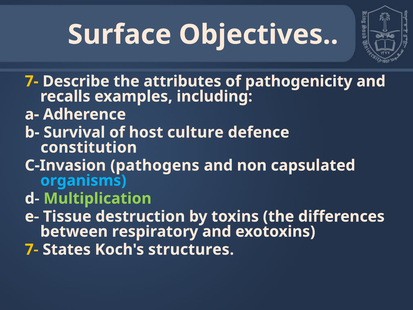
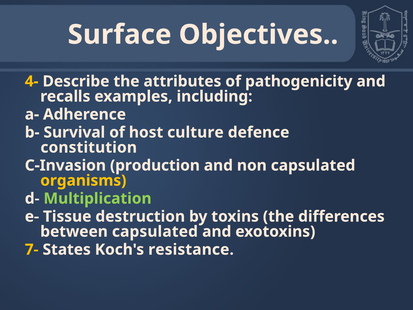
7- at (32, 81): 7- -> 4-
pathogens: pathogens -> production
organisms colour: light blue -> yellow
between respiratory: respiratory -> capsulated
structures: structures -> resistance
